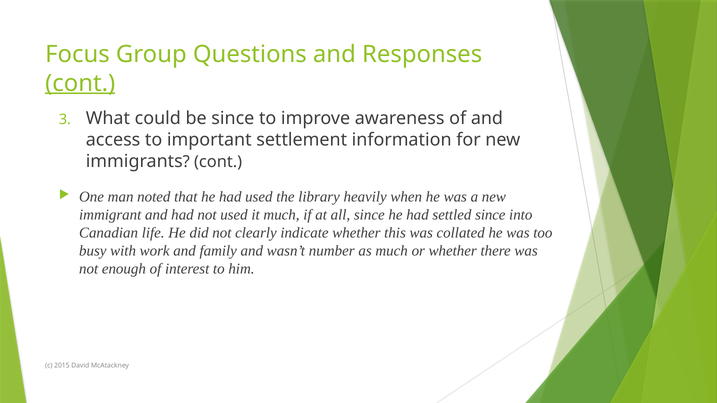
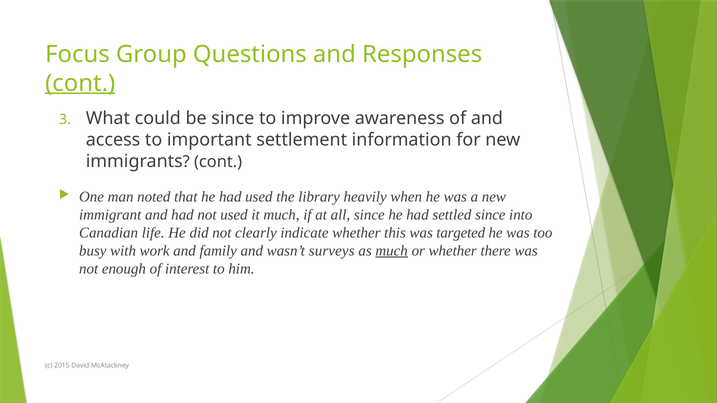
collated: collated -> targeted
number: number -> surveys
much at (392, 251) underline: none -> present
